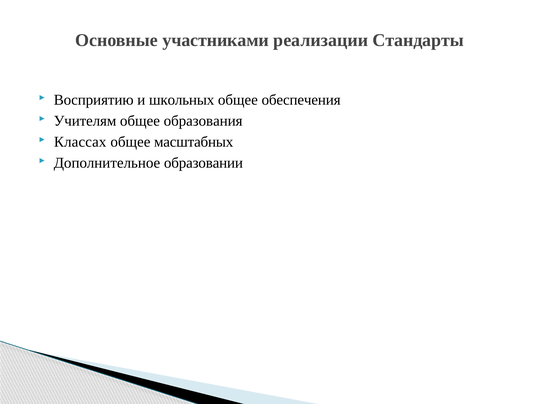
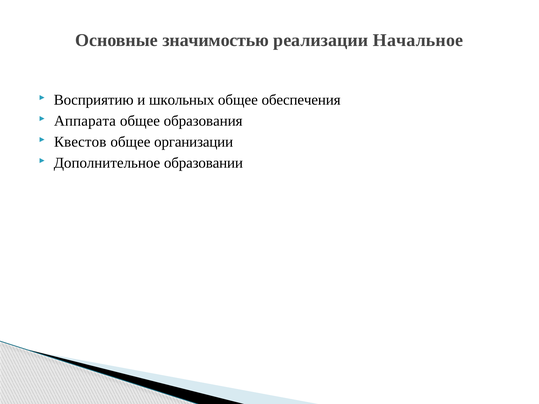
участниками: участниками -> значимостью
Стандарты: Стандарты -> Начальное
Учителям: Учителям -> Аппарата
Классах: Классах -> Квестов
масштабных: масштабных -> организации
